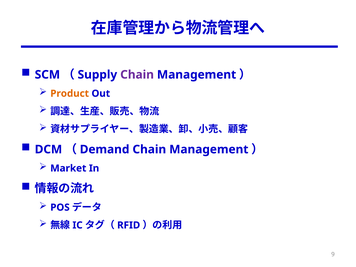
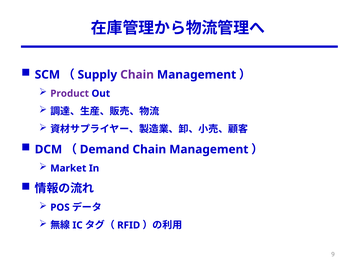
Product colour: orange -> purple
